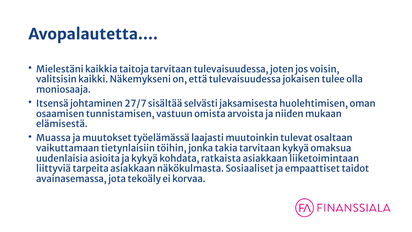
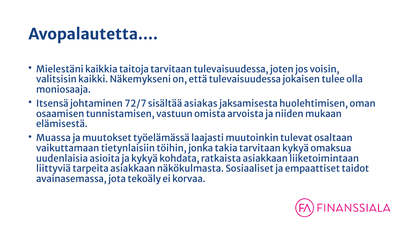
27/7: 27/7 -> 72/7
selvästi: selvästi -> asiakas
